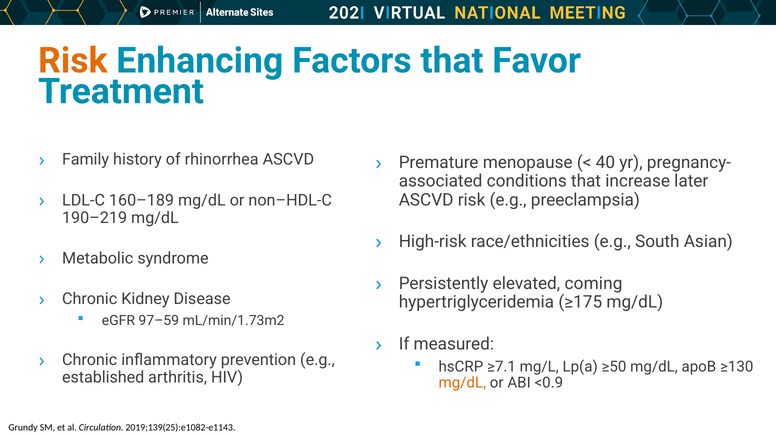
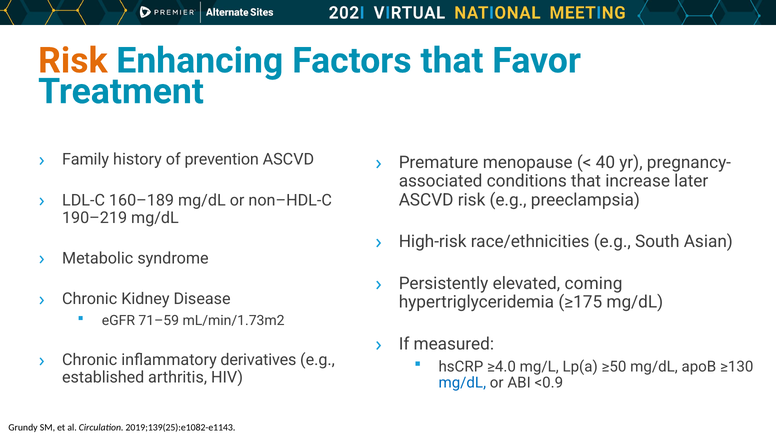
rhinorrhea: rhinorrhea -> prevention
97–59: 97–59 -> 71–59
prevention: prevention -> derivatives
≥7.1: ≥7.1 -> ≥4.0
mg/dL at (462, 383) colour: orange -> blue
